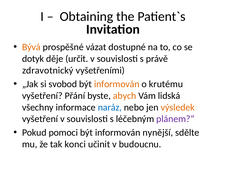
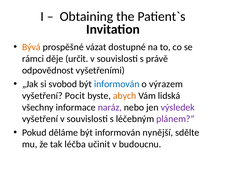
dotyk: dotyk -> rámci
zdravotnický: zdravotnický -> odpovědnost
informován at (117, 84) colour: orange -> blue
krutému: krutému -> výrazem
Přání: Přání -> Pocit
naráz colour: blue -> purple
výsledek colour: orange -> purple
pomoci: pomoci -> děláme
konci: konci -> léčba
